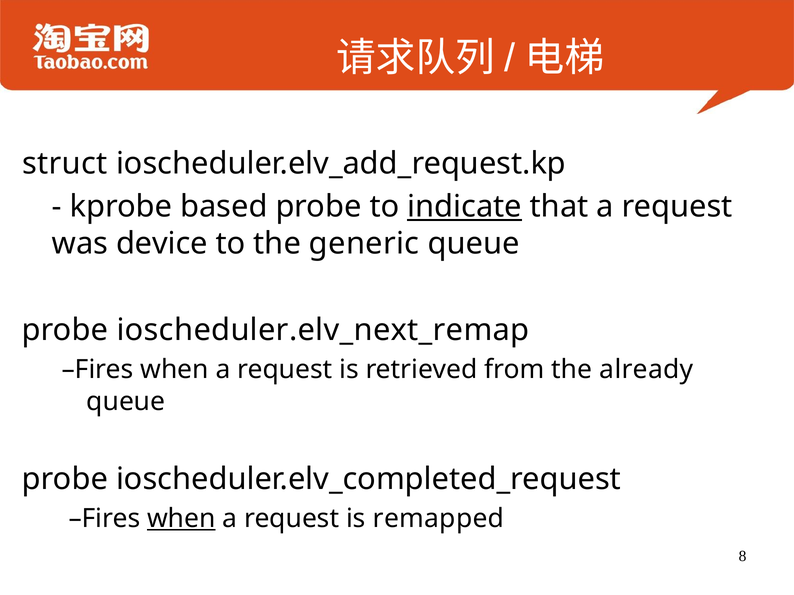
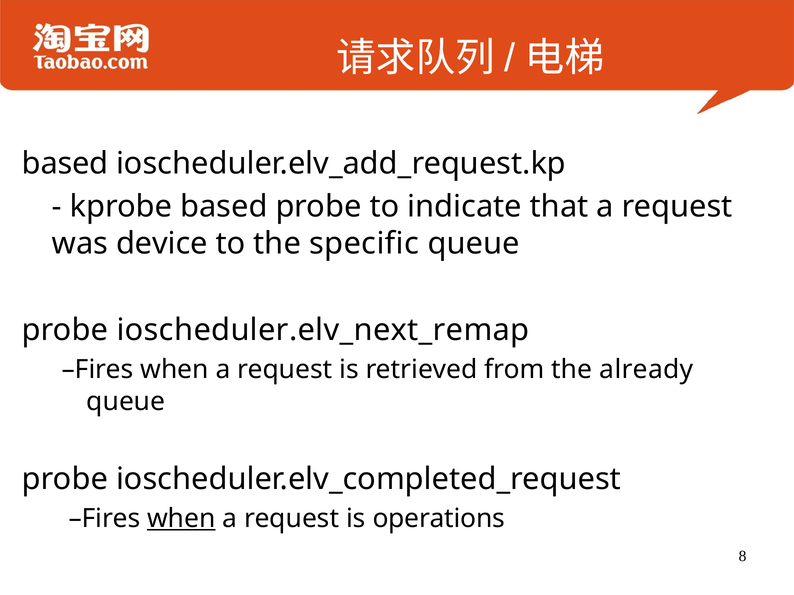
struct at (65, 164): struct -> based
indicate underline: present -> none
generic: generic -> specific
remapped: remapped -> operations
